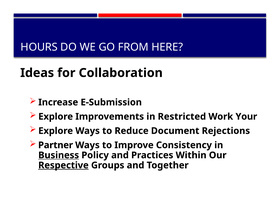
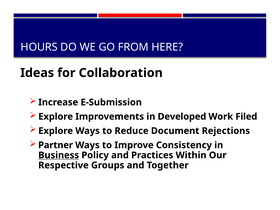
Restricted: Restricted -> Developed
Your: Your -> Filed
Respective underline: present -> none
